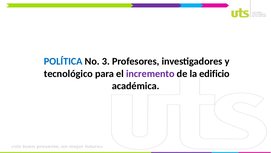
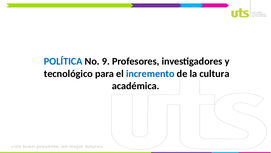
3: 3 -> 9
incremento colour: purple -> blue
edificio: edificio -> cultura
